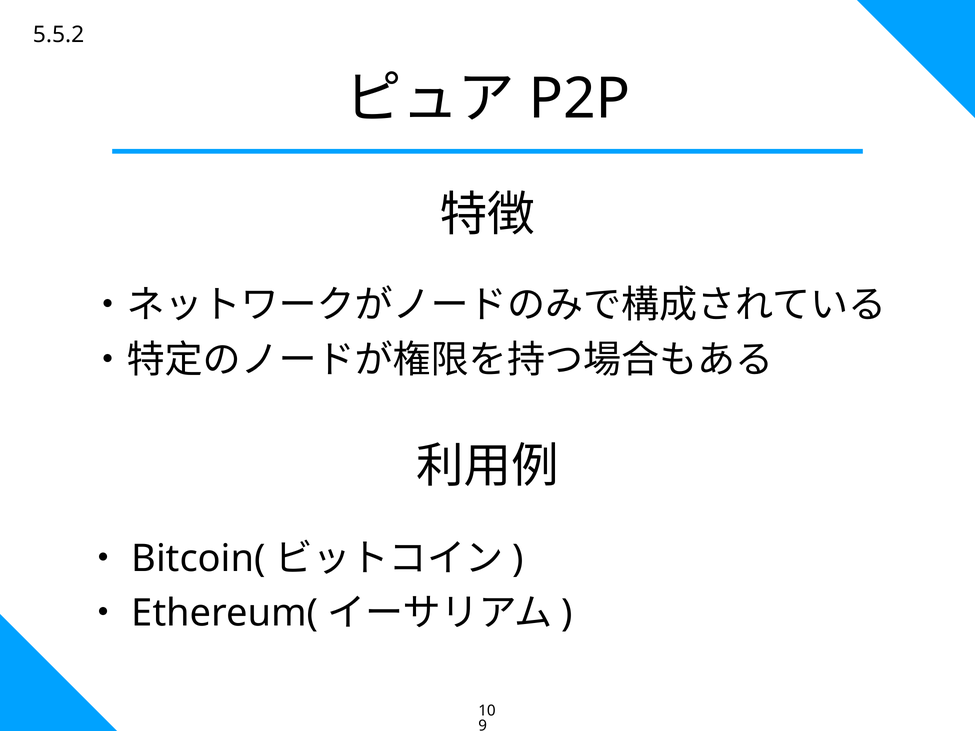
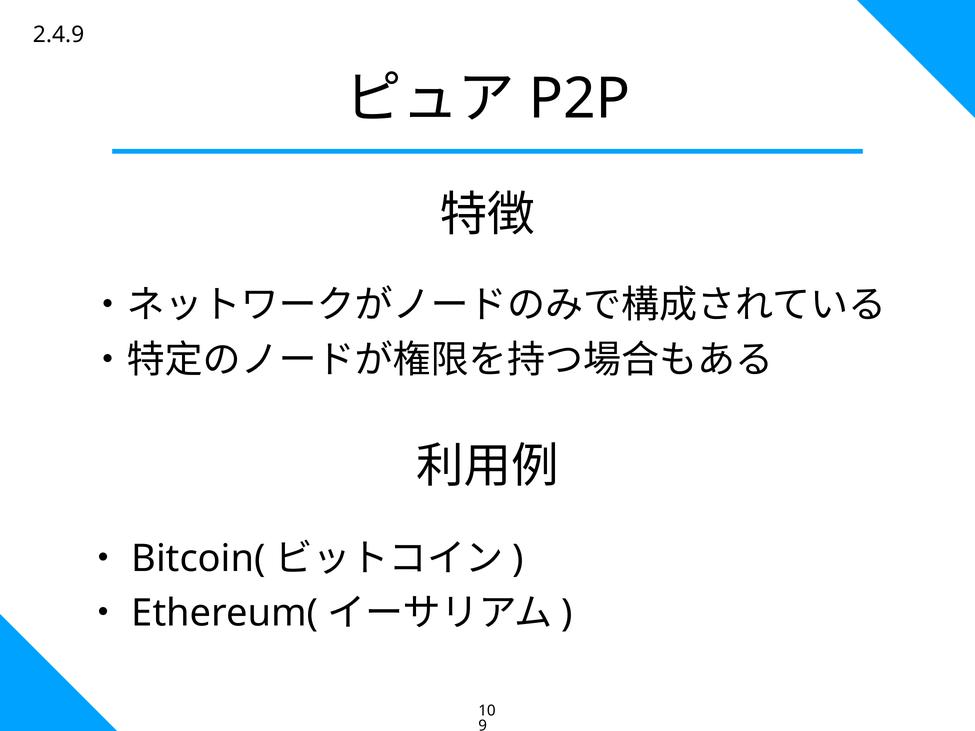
5.5.2: 5.5.2 -> 2.4.9
